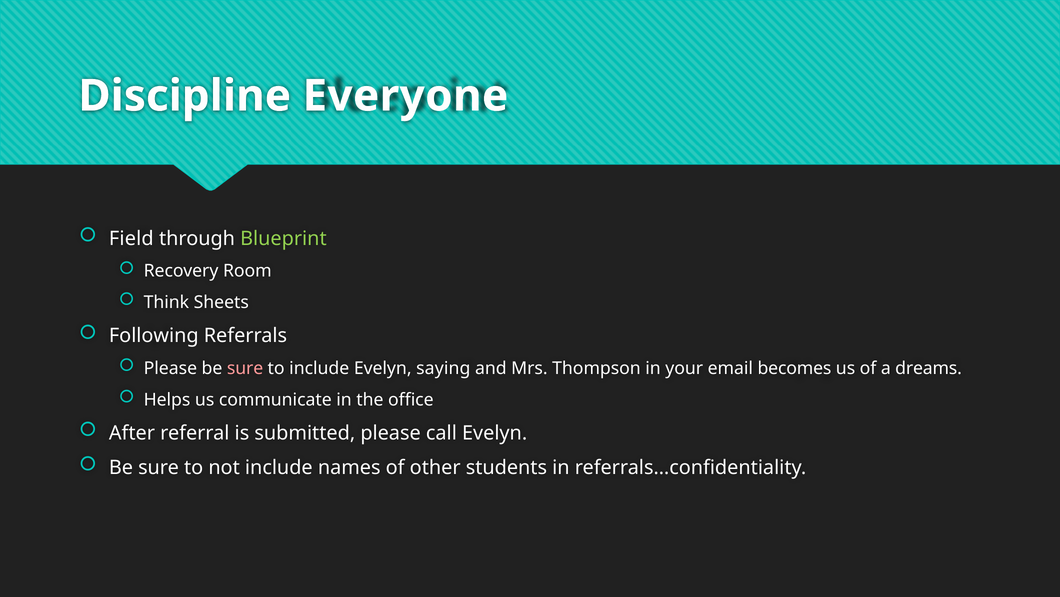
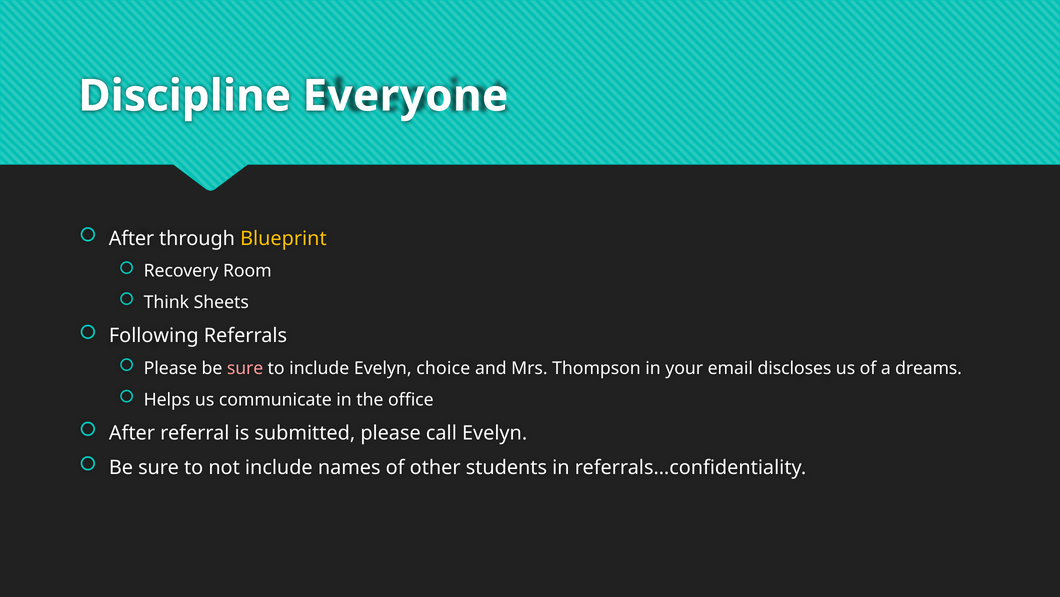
Field at (131, 238): Field -> After
Blueprint colour: light green -> yellow
saying: saying -> choice
becomes: becomes -> discloses
